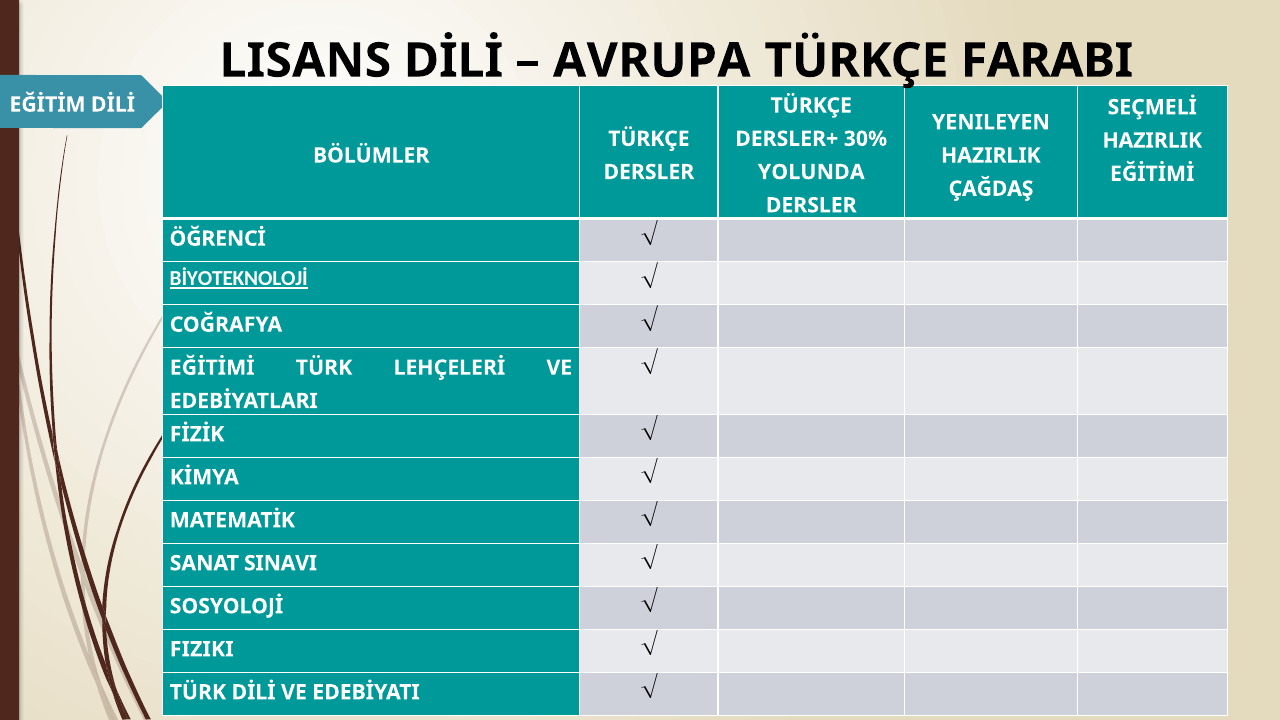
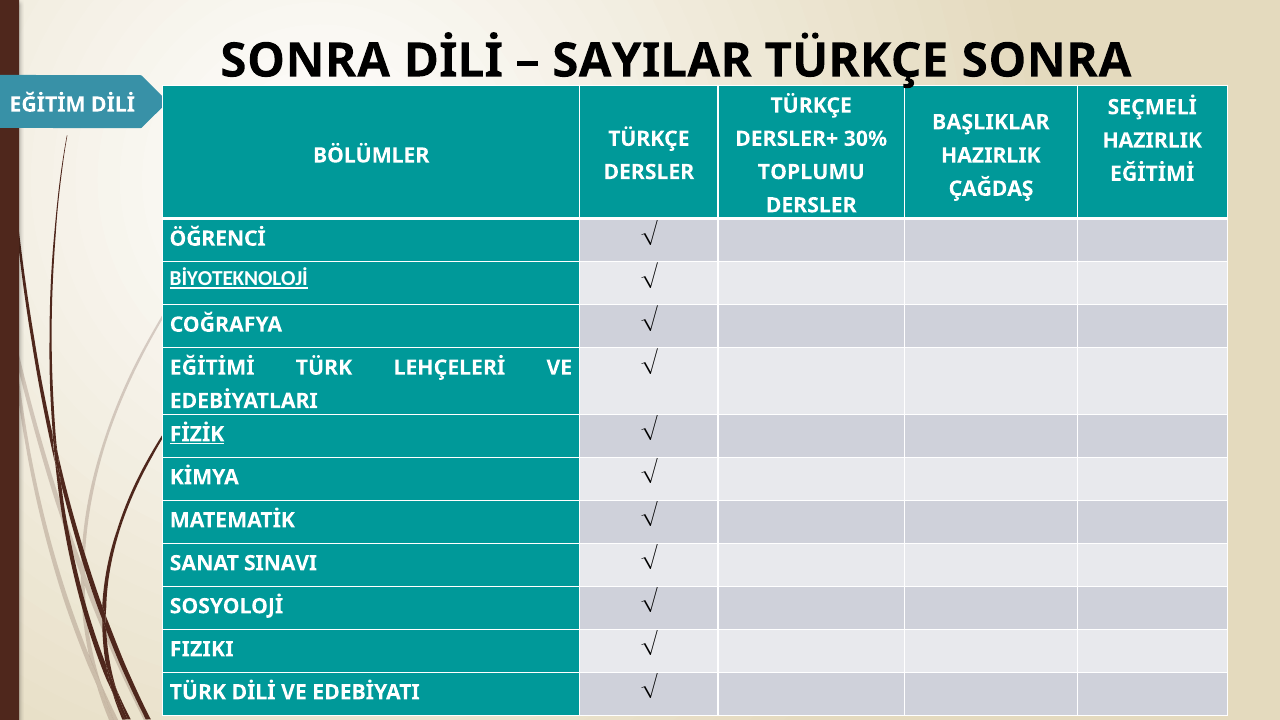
LISANS at (305, 61): LISANS -> SONRA
AVRUPA: AVRUPA -> SAYILAR
TÜRKÇE FARABI: FARABI -> SONRA
YENILEYEN: YENILEYEN -> BAŞLIKLAR
YOLUNDA: YOLUNDA -> TOPLUMU
FİZİK underline: none -> present
